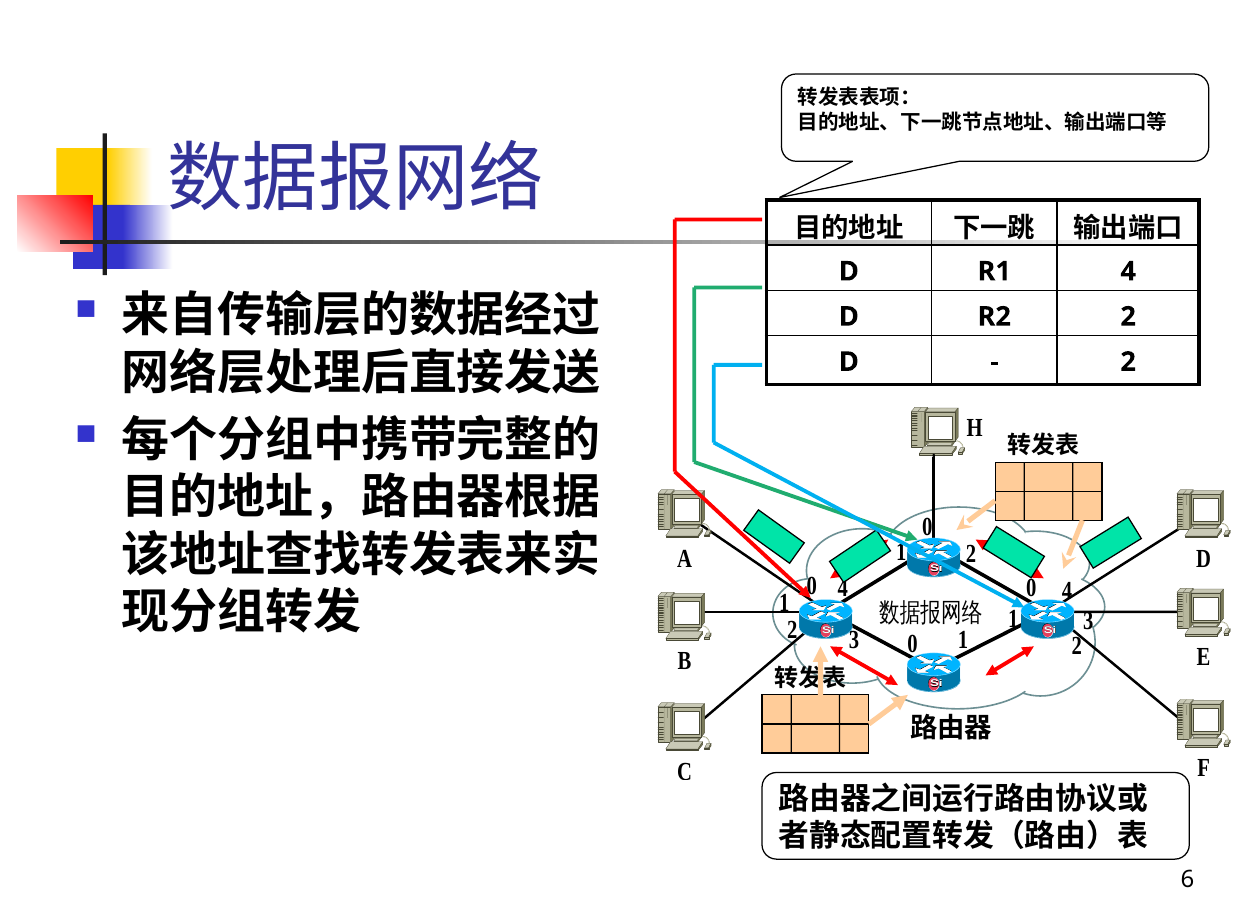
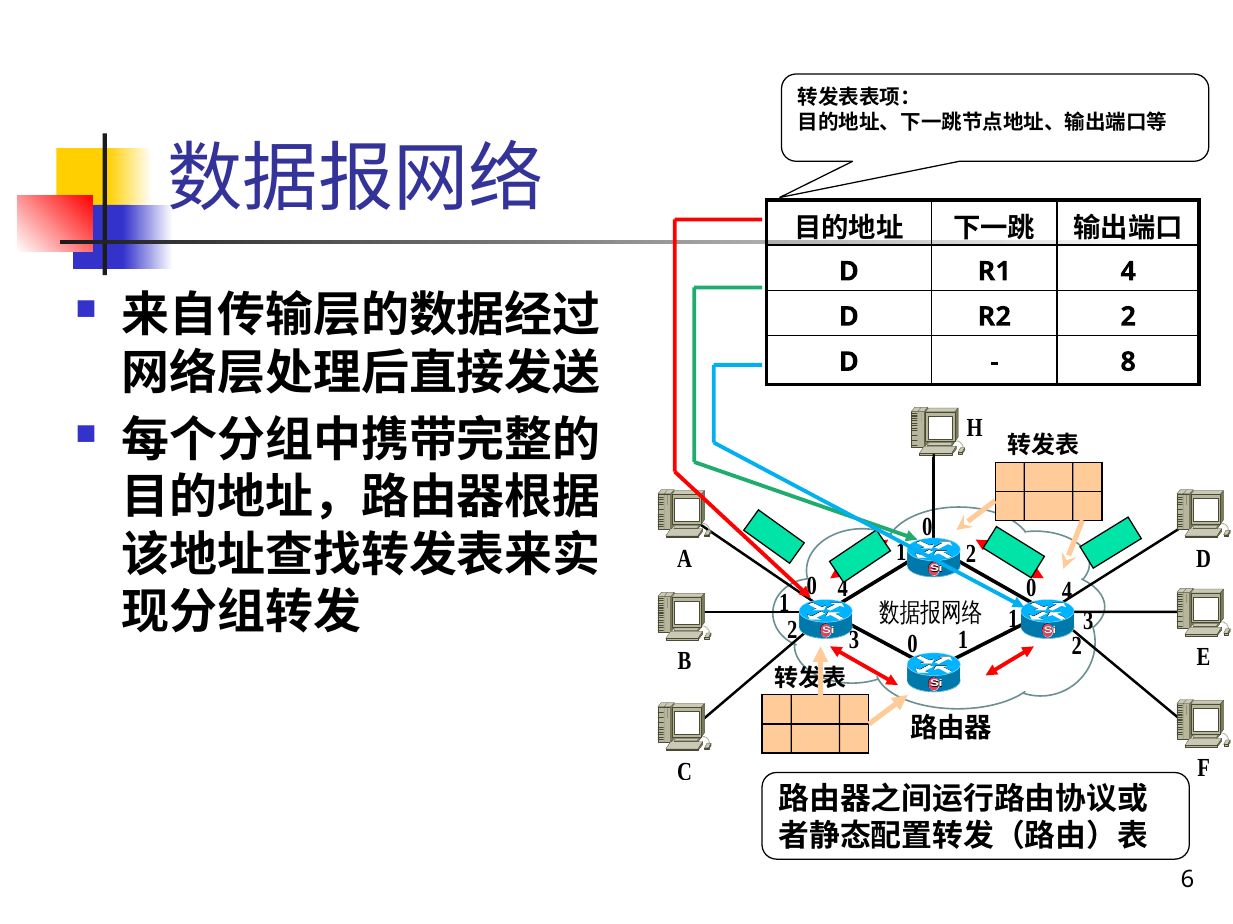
2 at (1128, 362): 2 -> 8
